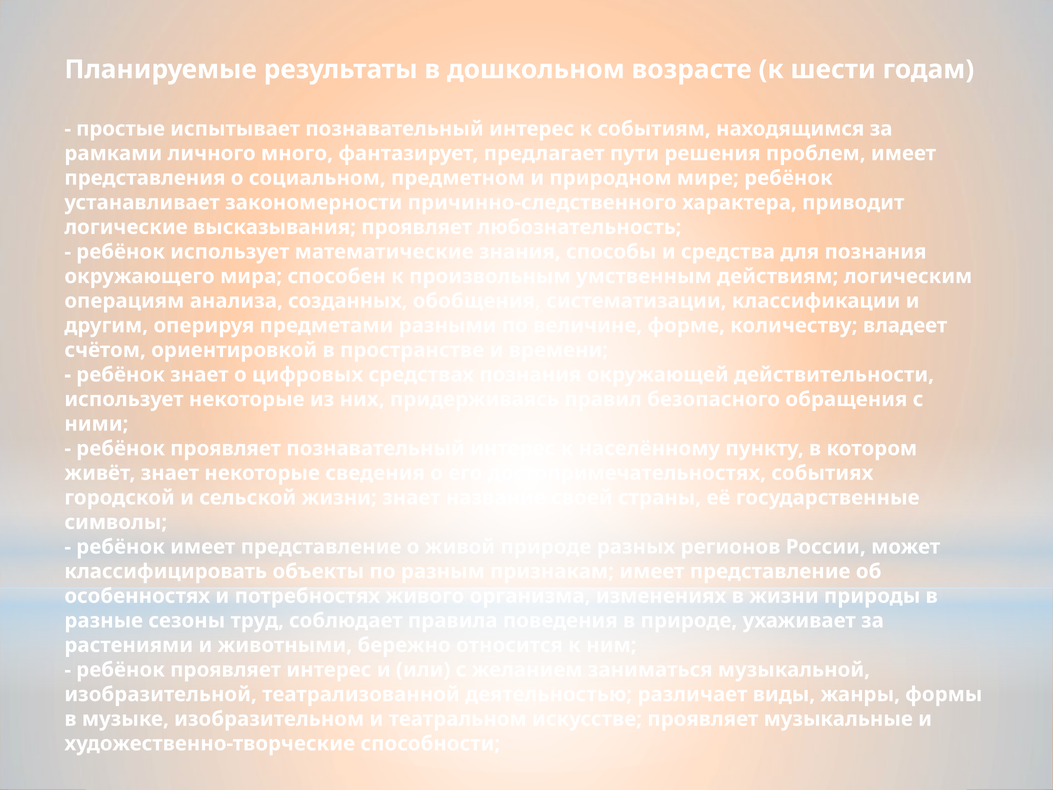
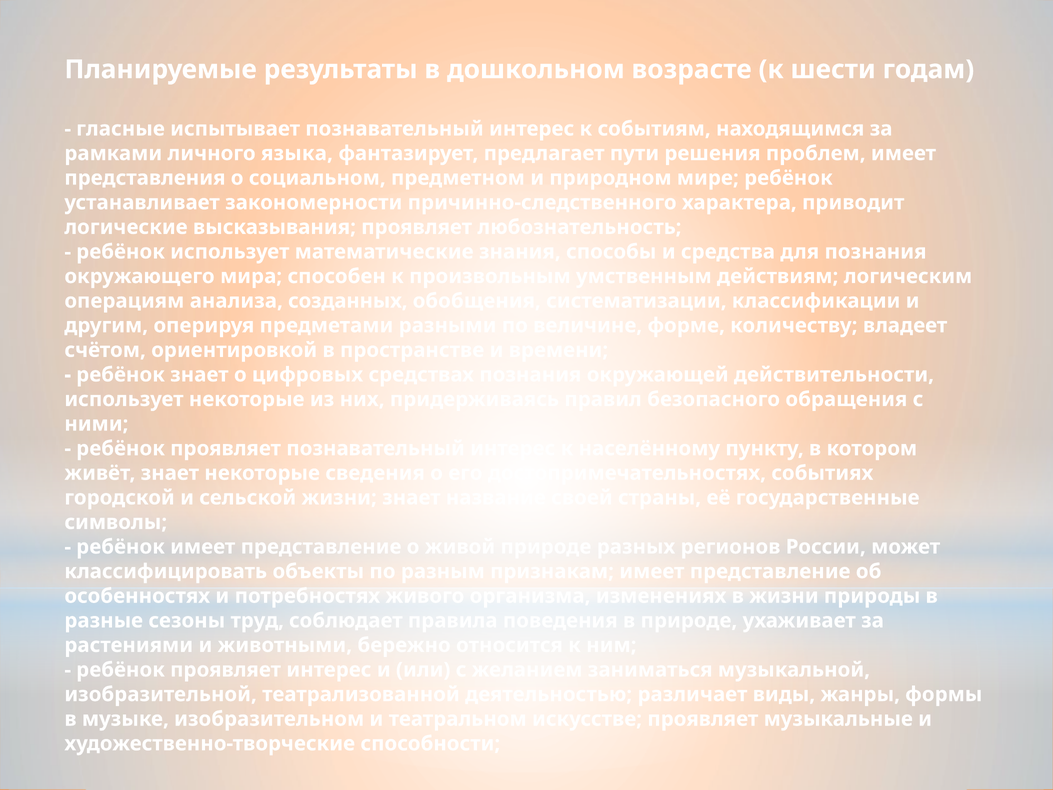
простые: простые -> гласные
много: много -> языка
